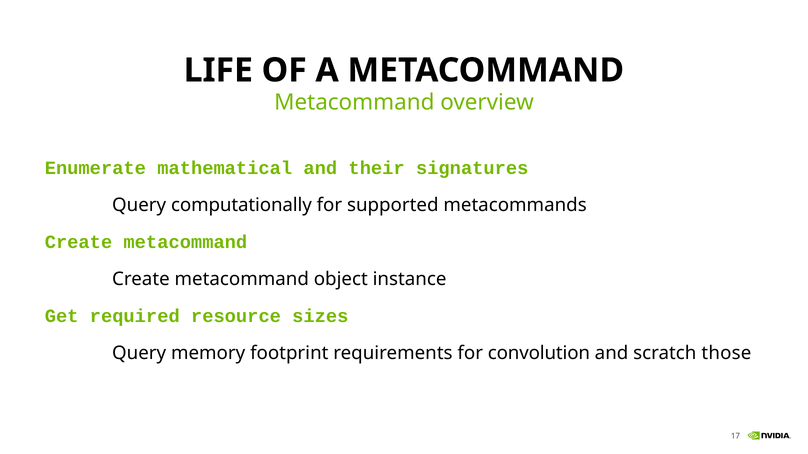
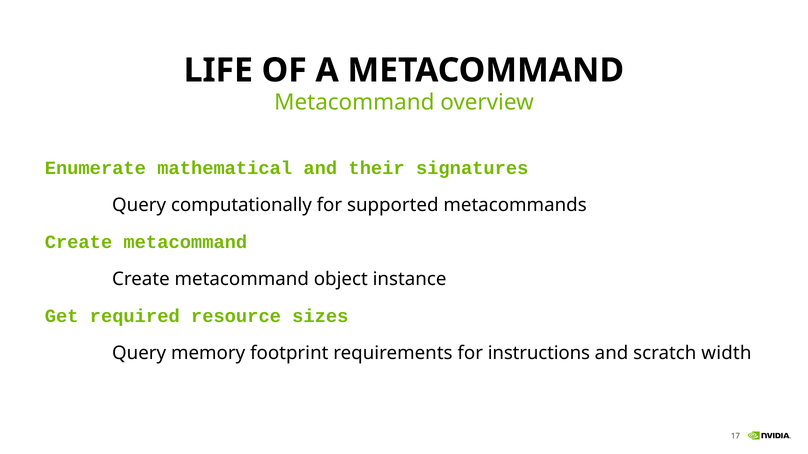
convolution: convolution -> instructions
those: those -> width
